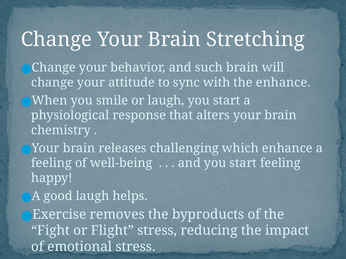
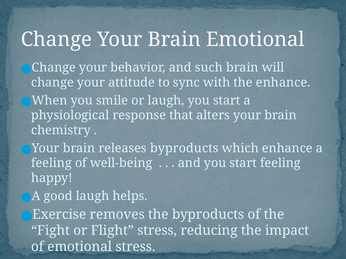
Brain Stretching: Stretching -> Emotional
releases challenging: challenging -> byproducts
